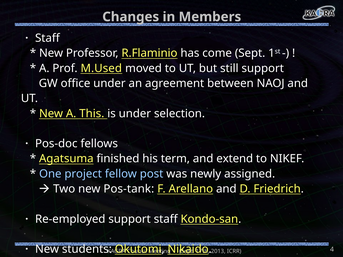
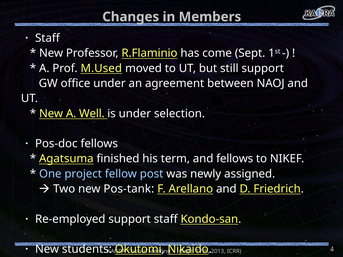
This: This -> Well
and extend: extend -> fellows
